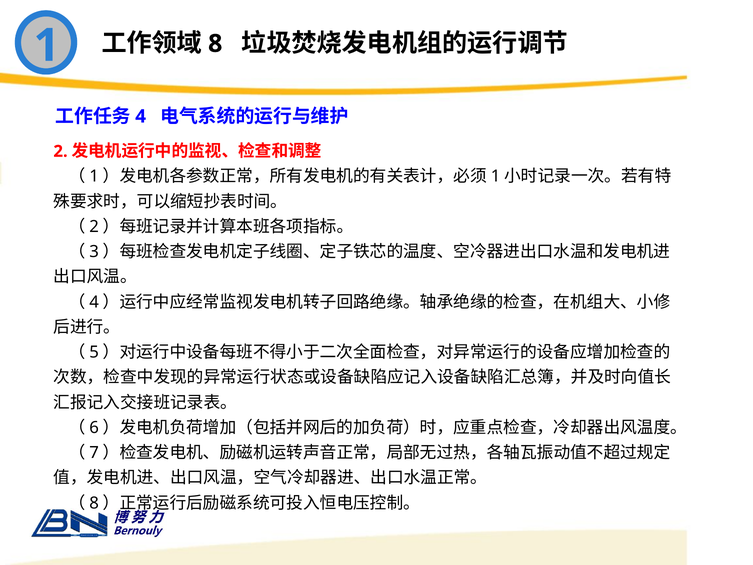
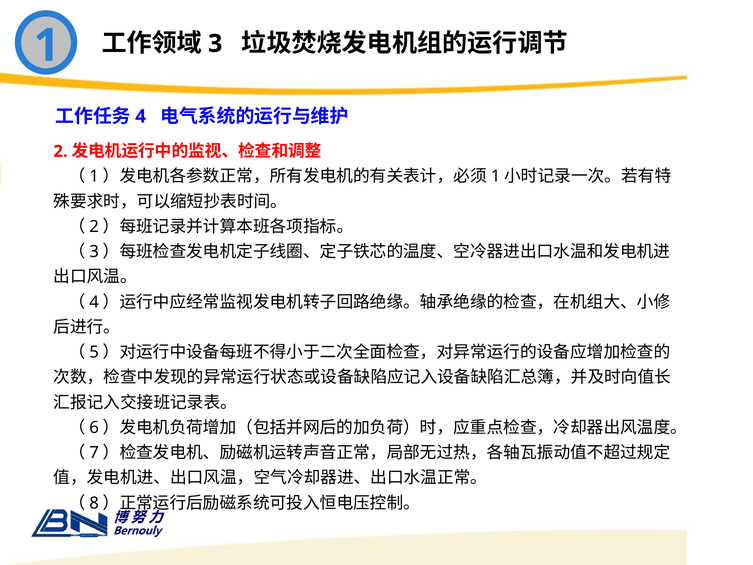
8: 8 -> 3
